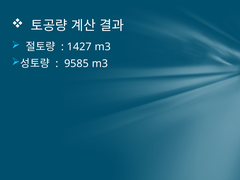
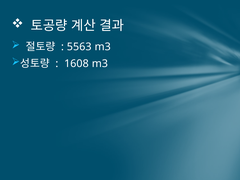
1427: 1427 -> 5563
9585: 9585 -> 1608
